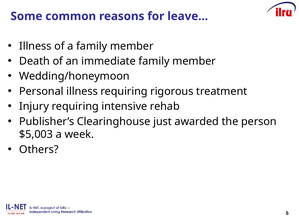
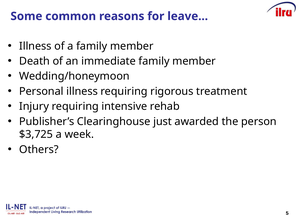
$5,003: $5,003 -> $3,725
